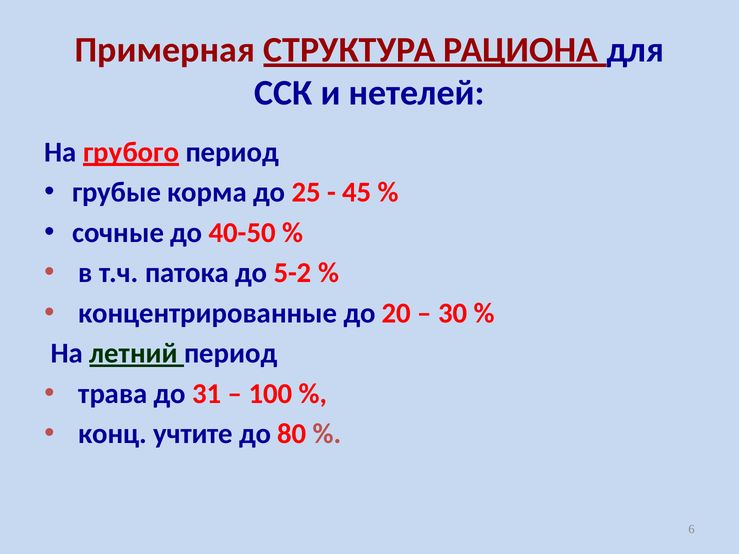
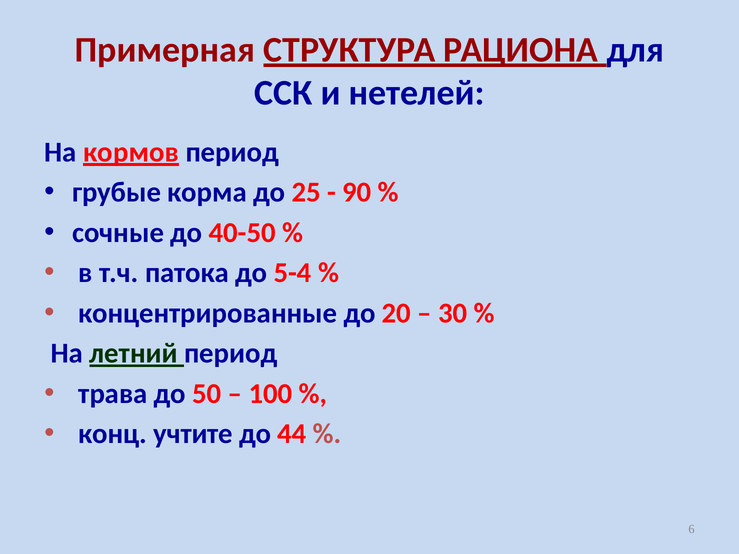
грубого: грубого -> кормов
45: 45 -> 90
5-2: 5-2 -> 5-4
31: 31 -> 50
80: 80 -> 44
